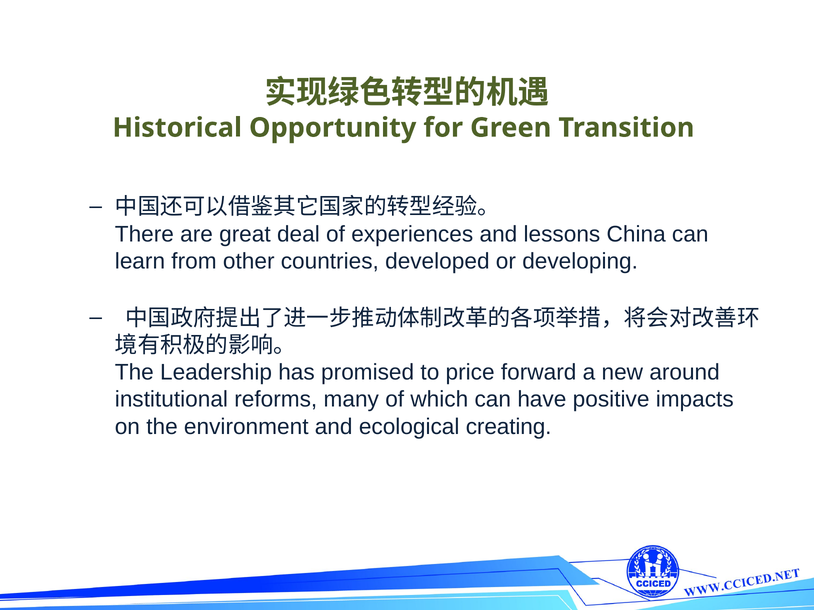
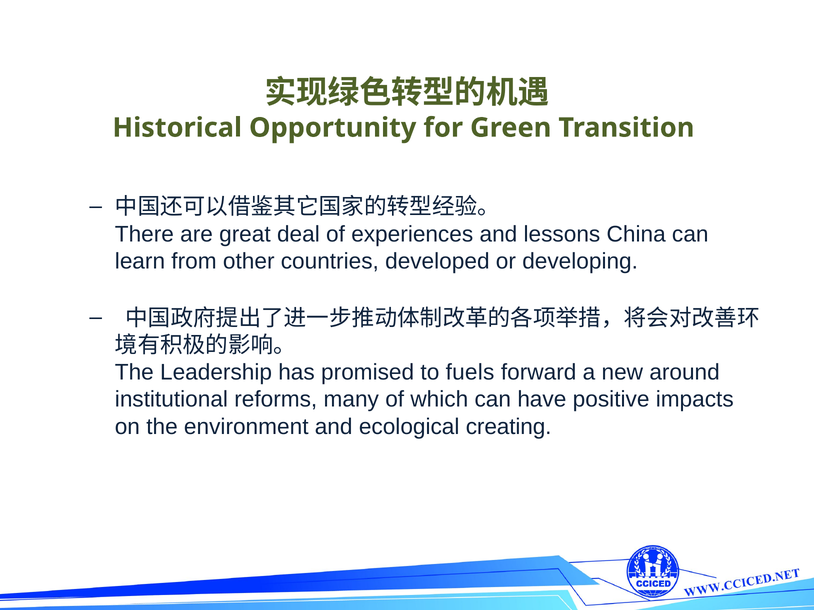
price: price -> fuels
